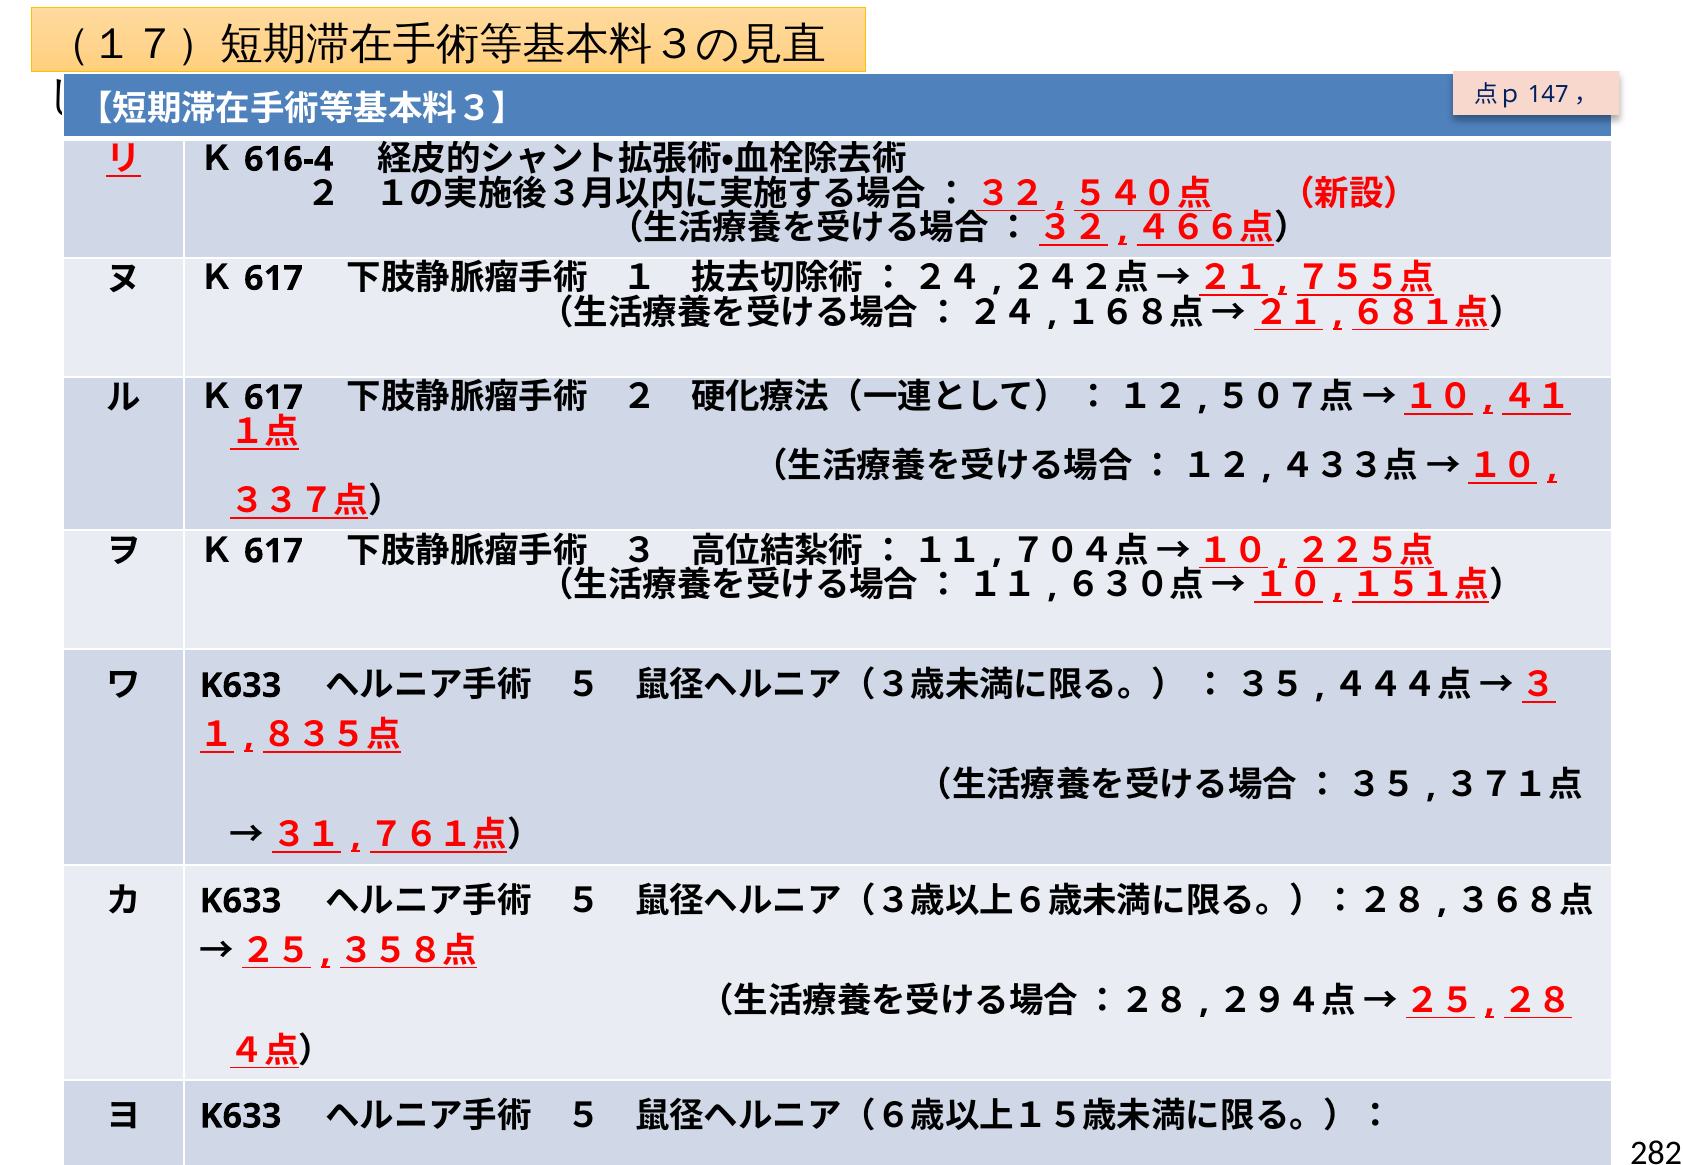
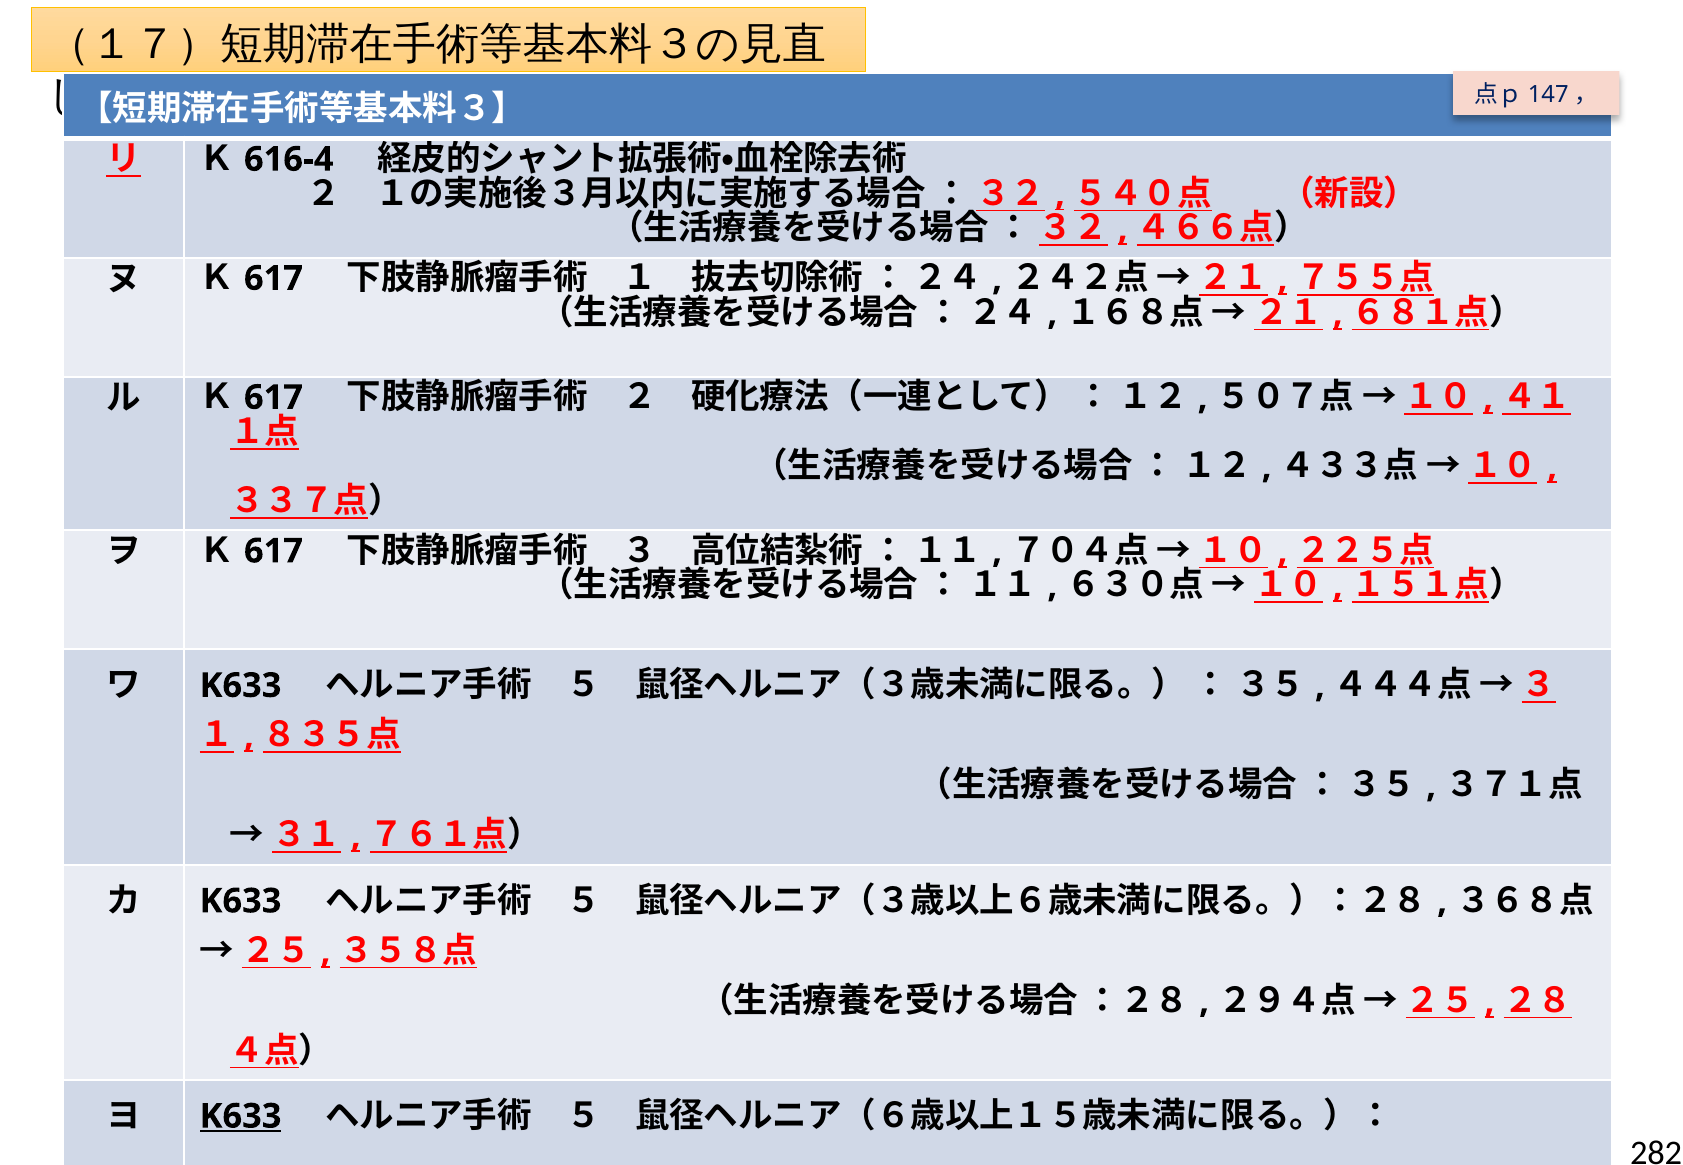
K633 at (241, 1116) underline: none -> present
